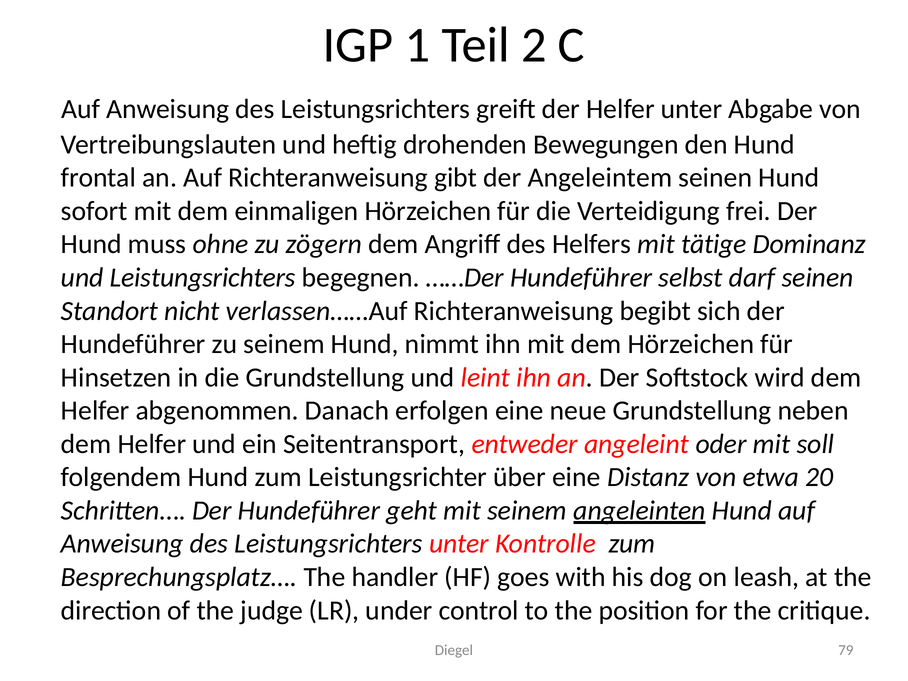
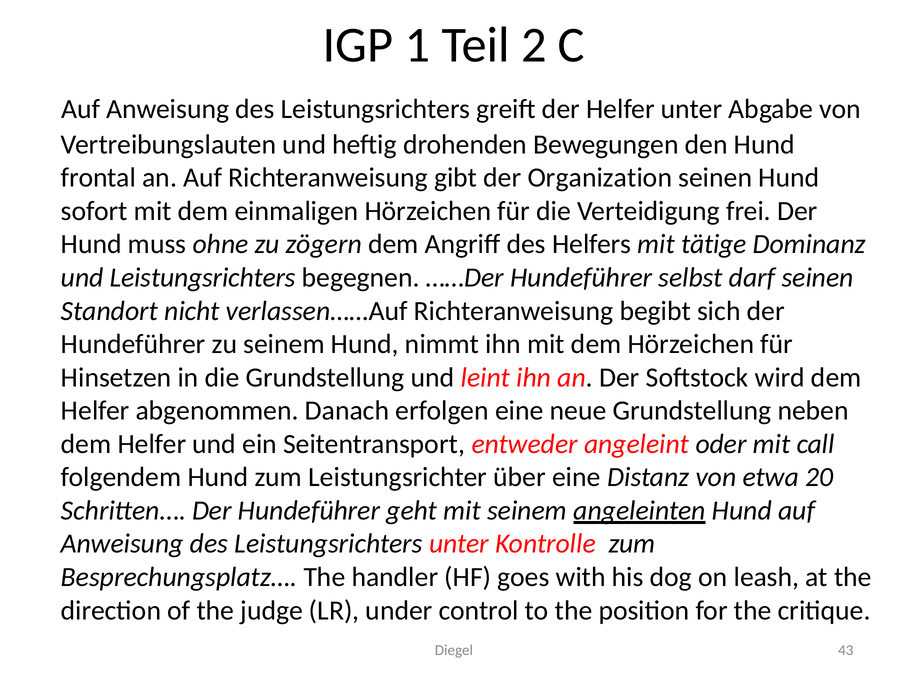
Angeleintem: Angeleintem -> Organization
soll: soll -> call
79: 79 -> 43
